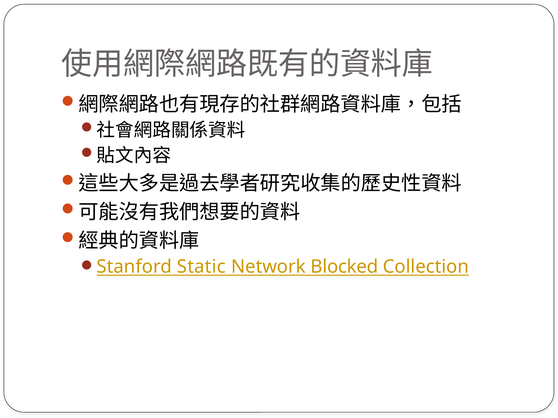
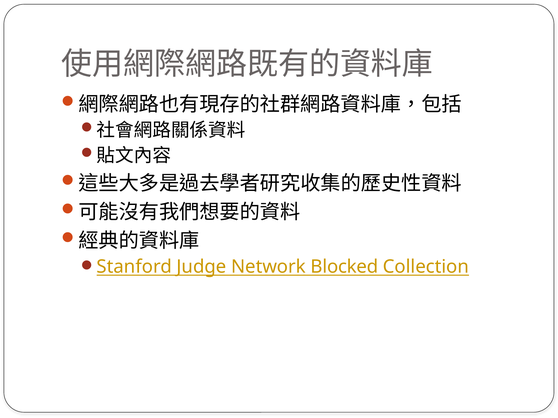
Static: Static -> Judge
